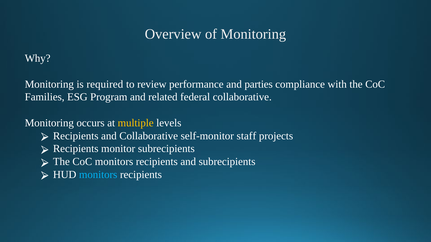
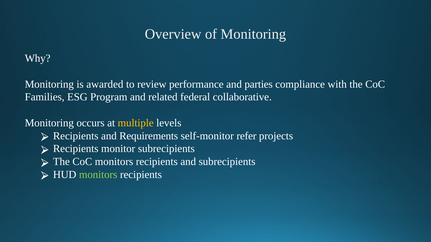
required: required -> awarded
and Collaborative: Collaborative -> Requirements
staff: staff -> refer
monitors at (98, 175) colour: light blue -> light green
